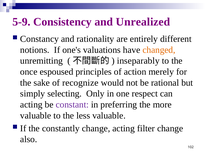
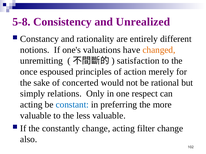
5-9: 5-9 -> 5-8
inseparably: inseparably -> satisfaction
recognize: recognize -> concerted
selecting: selecting -> relations
constant colour: purple -> blue
